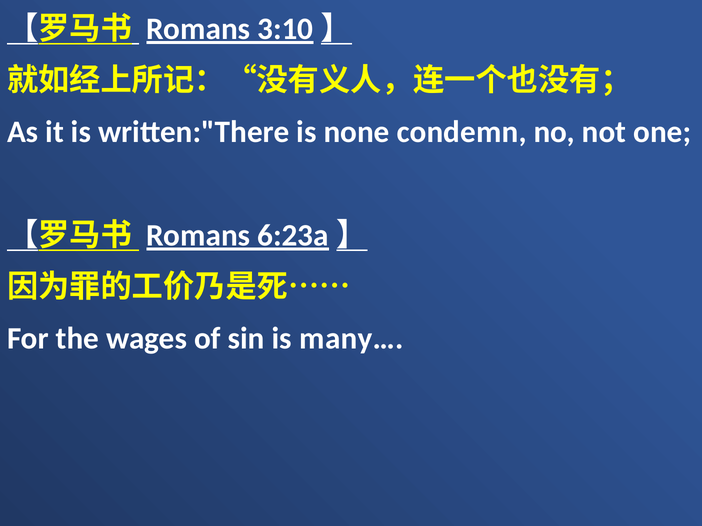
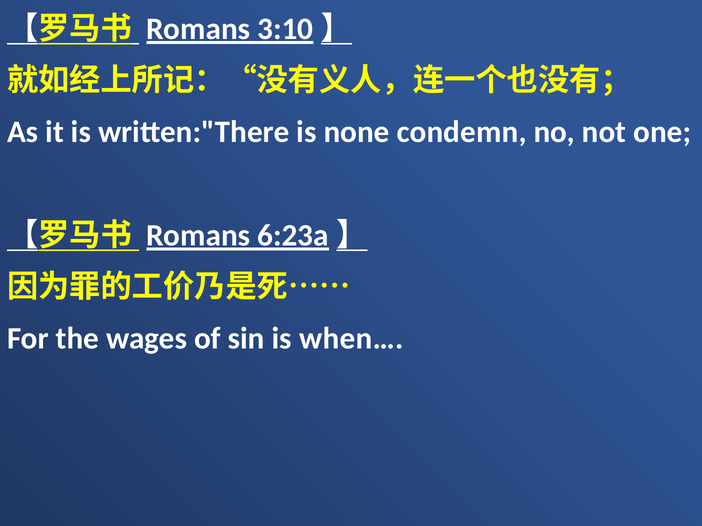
many…: many… -> when…
